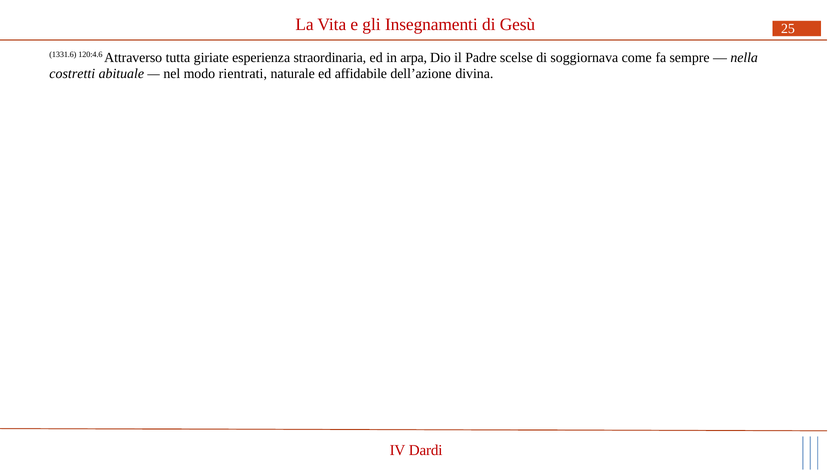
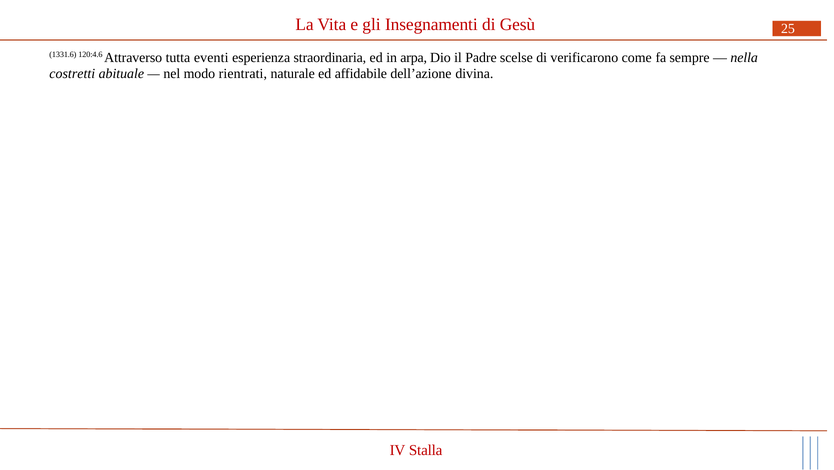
giriate: giriate -> eventi
soggiornava: soggiornava -> verificarono
Dardi: Dardi -> Stalla
